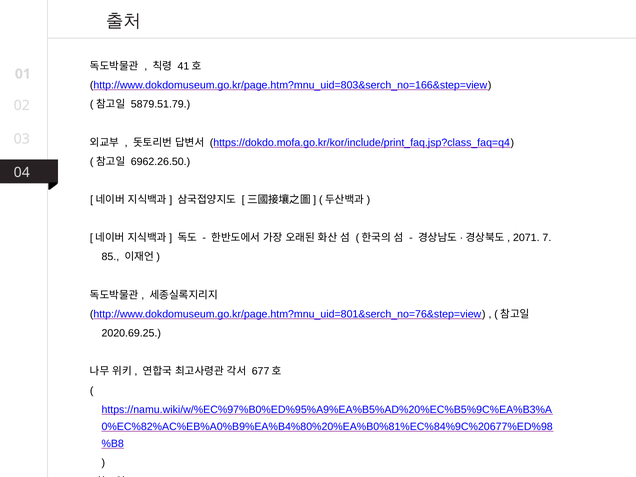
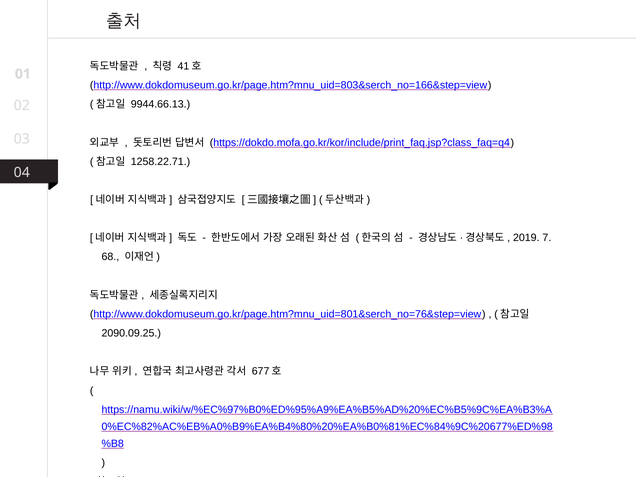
5879.51.79: 5879.51.79 -> 9944.66.13
6962.26.50: 6962.26.50 -> 1258.22.71
2071: 2071 -> 2019
85: 85 -> 68
2020.69.25: 2020.69.25 -> 2090.09.25
